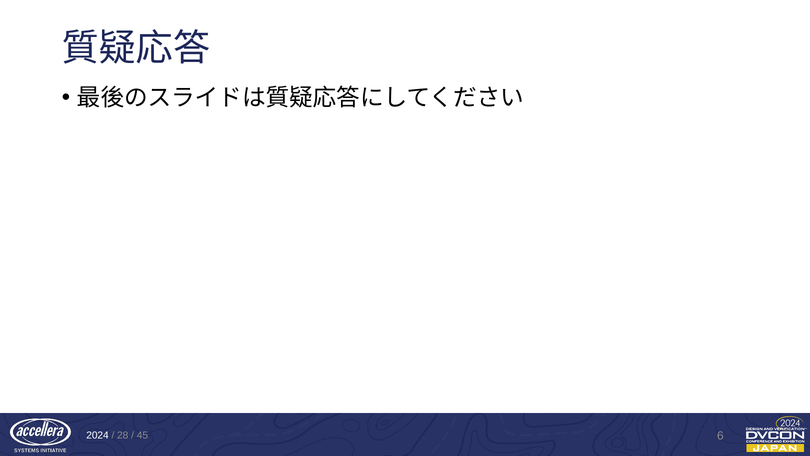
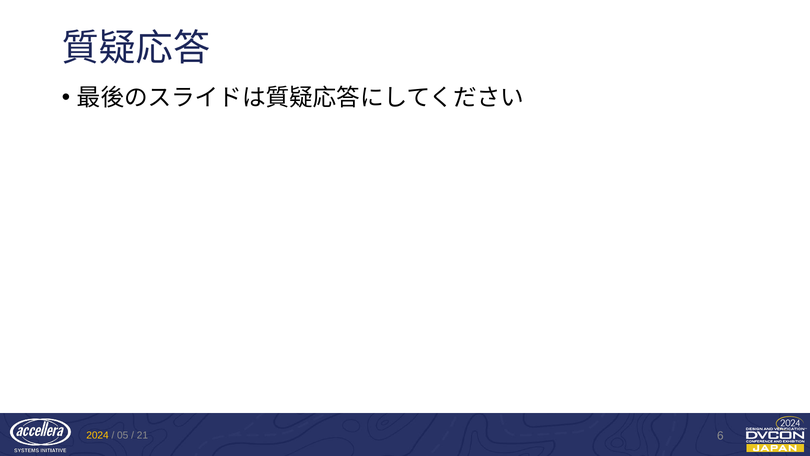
2024 colour: white -> yellow
28: 28 -> 05
45: 45 -> 21
